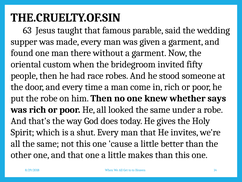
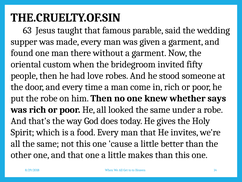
race: race -> love
shut: shut -> food
